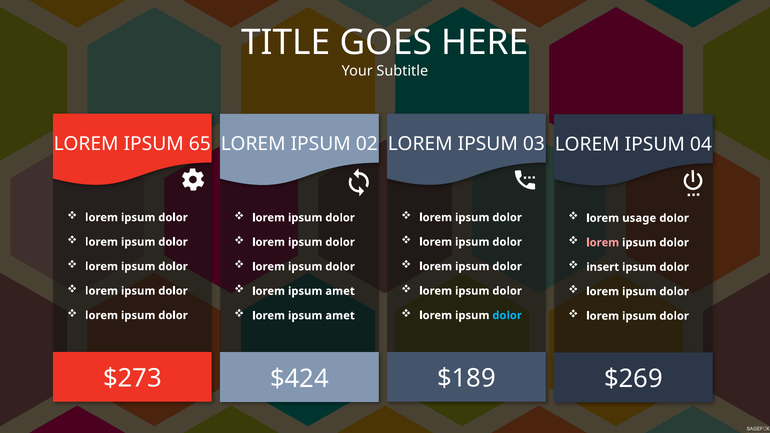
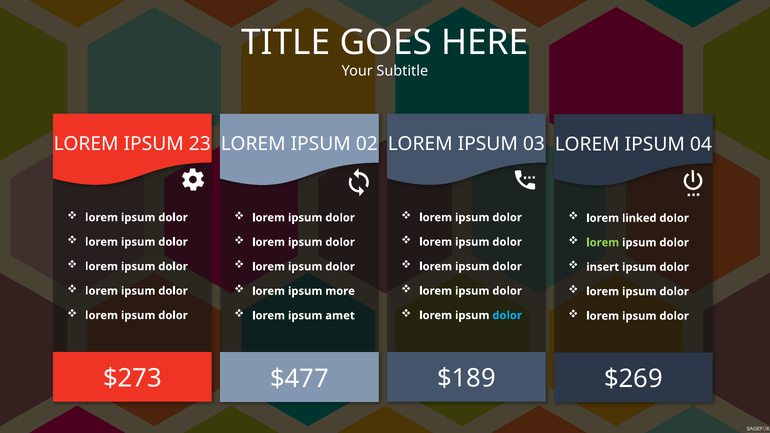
65: 65 -> 23
usage: usage -> linked
lorem at (603, 243) colour: pink -> light green
amet at (340, 291): amet -> more
$424: $424 -> $477
